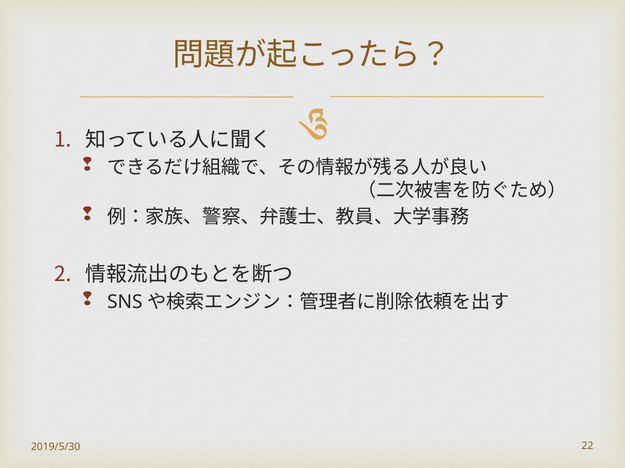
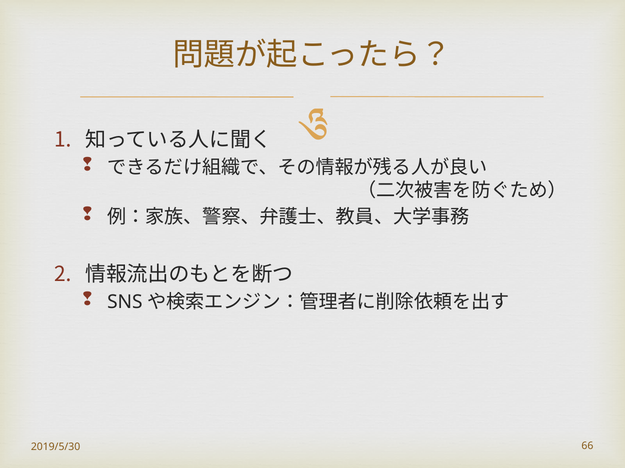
22: 22 -> 66
